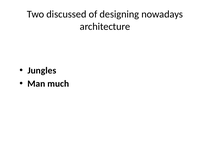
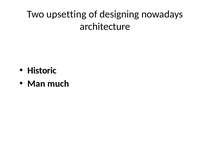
discussed: discussed -> upsetting
Jungles: Jungles -> Historic
